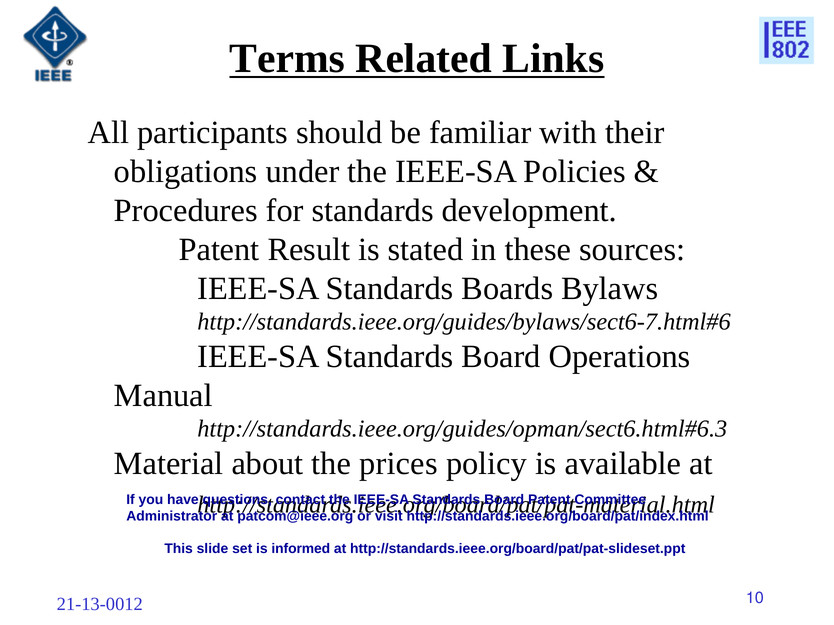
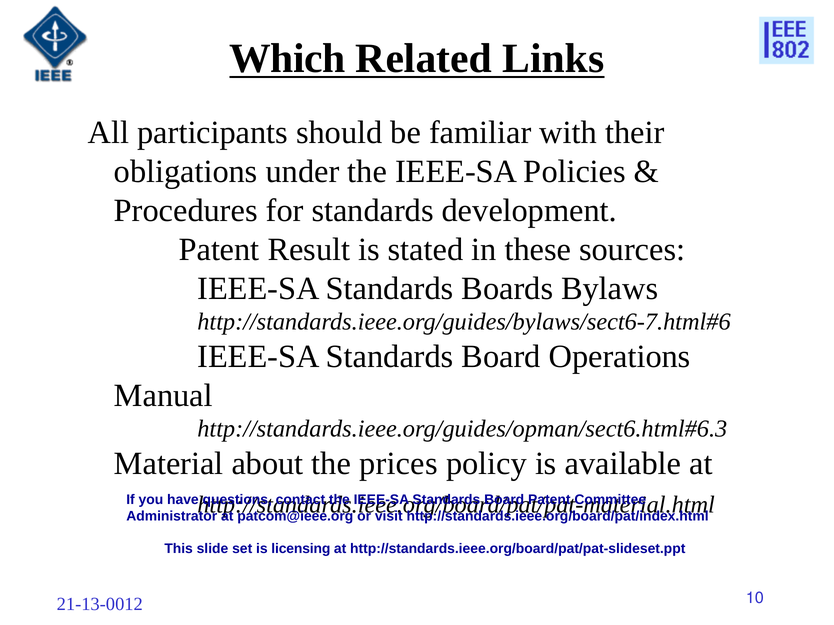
Terms: Terms -> Which
informed: informed -> licensing
